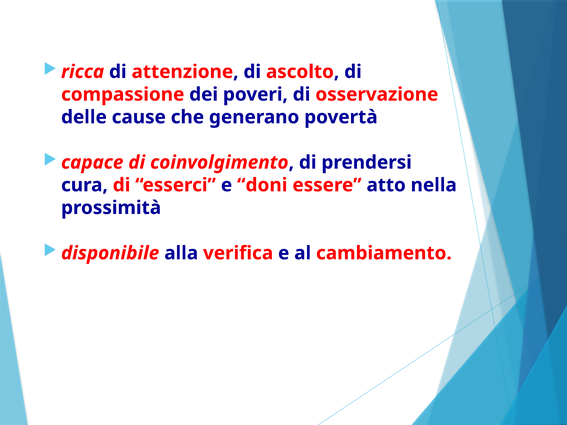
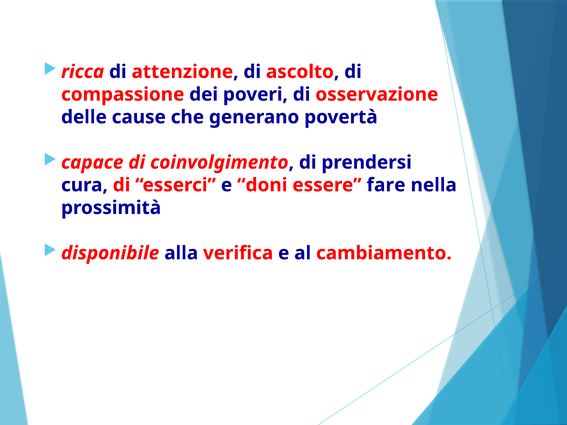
atto: atto -> fare
